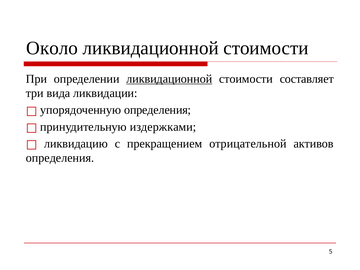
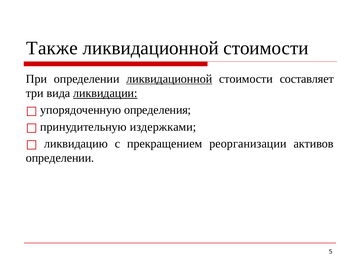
Около: Около -> Также
ликвидации underline: none -> present
отрицательной: отрицательной -> реорганизации
определения at (60, 158): определения -> определении
